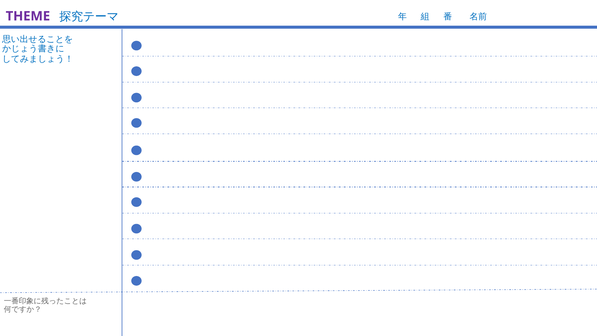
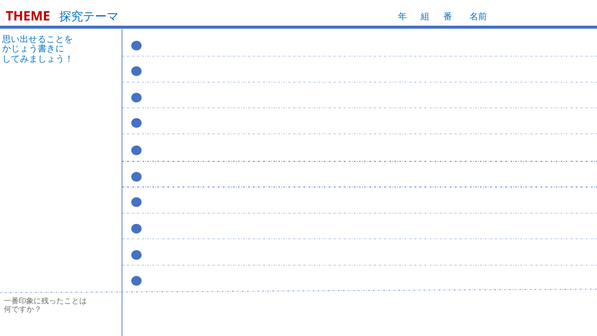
THEME colour: purple -> red
